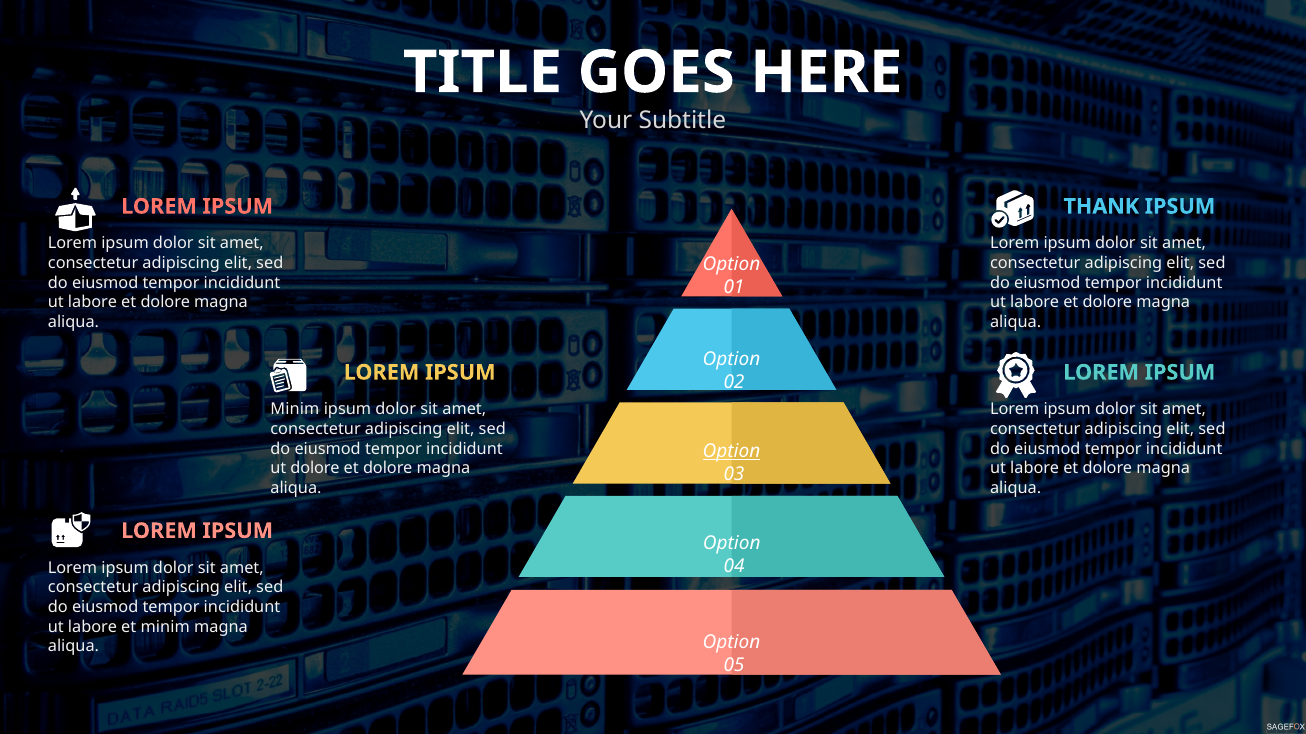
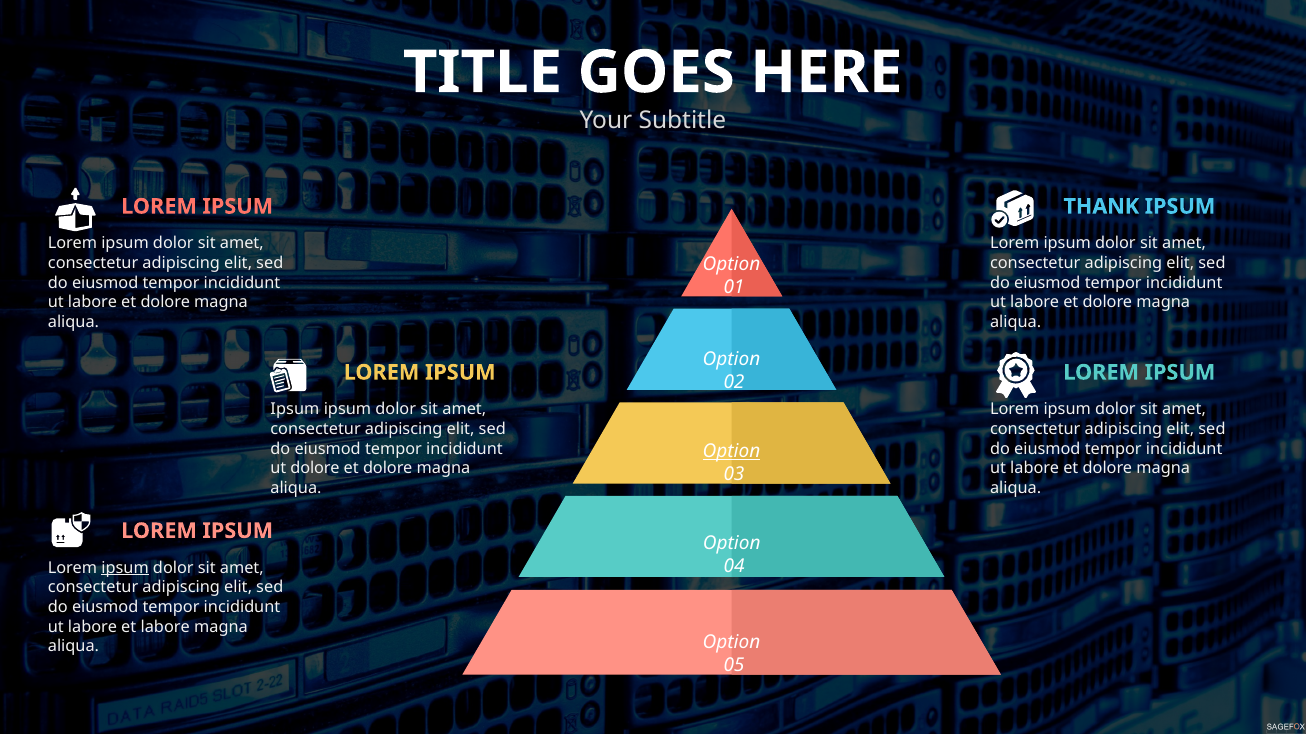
Minim at (295, 410): Minim -> Ipsum
ipsum at (125, 568) underline: none -> present
et minim: minim -> labore
